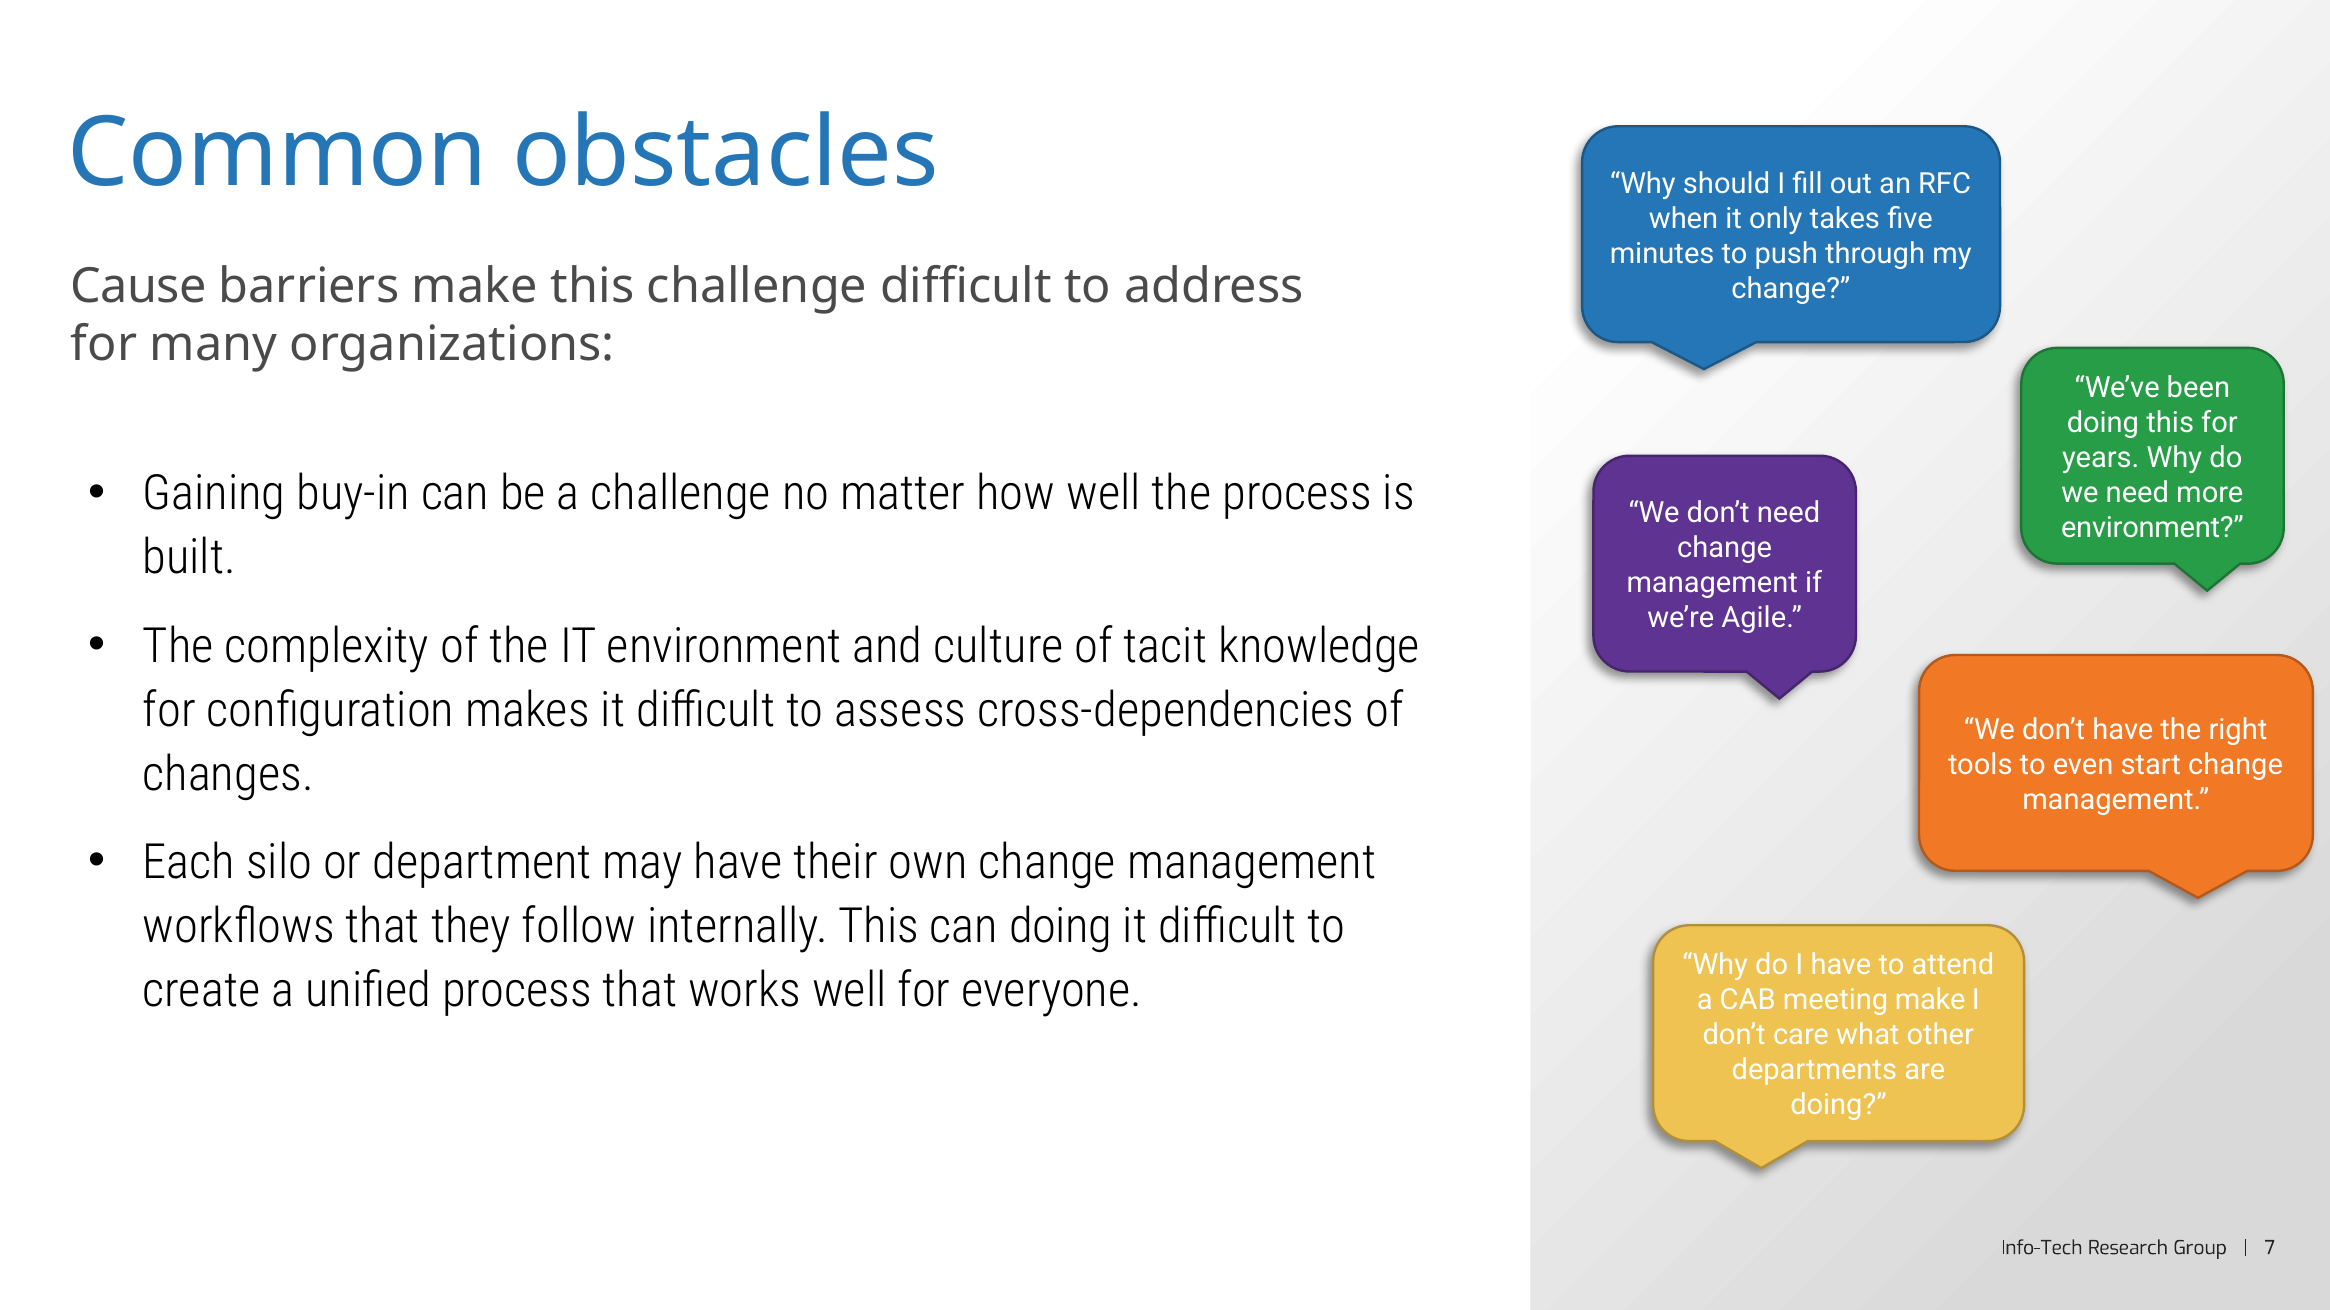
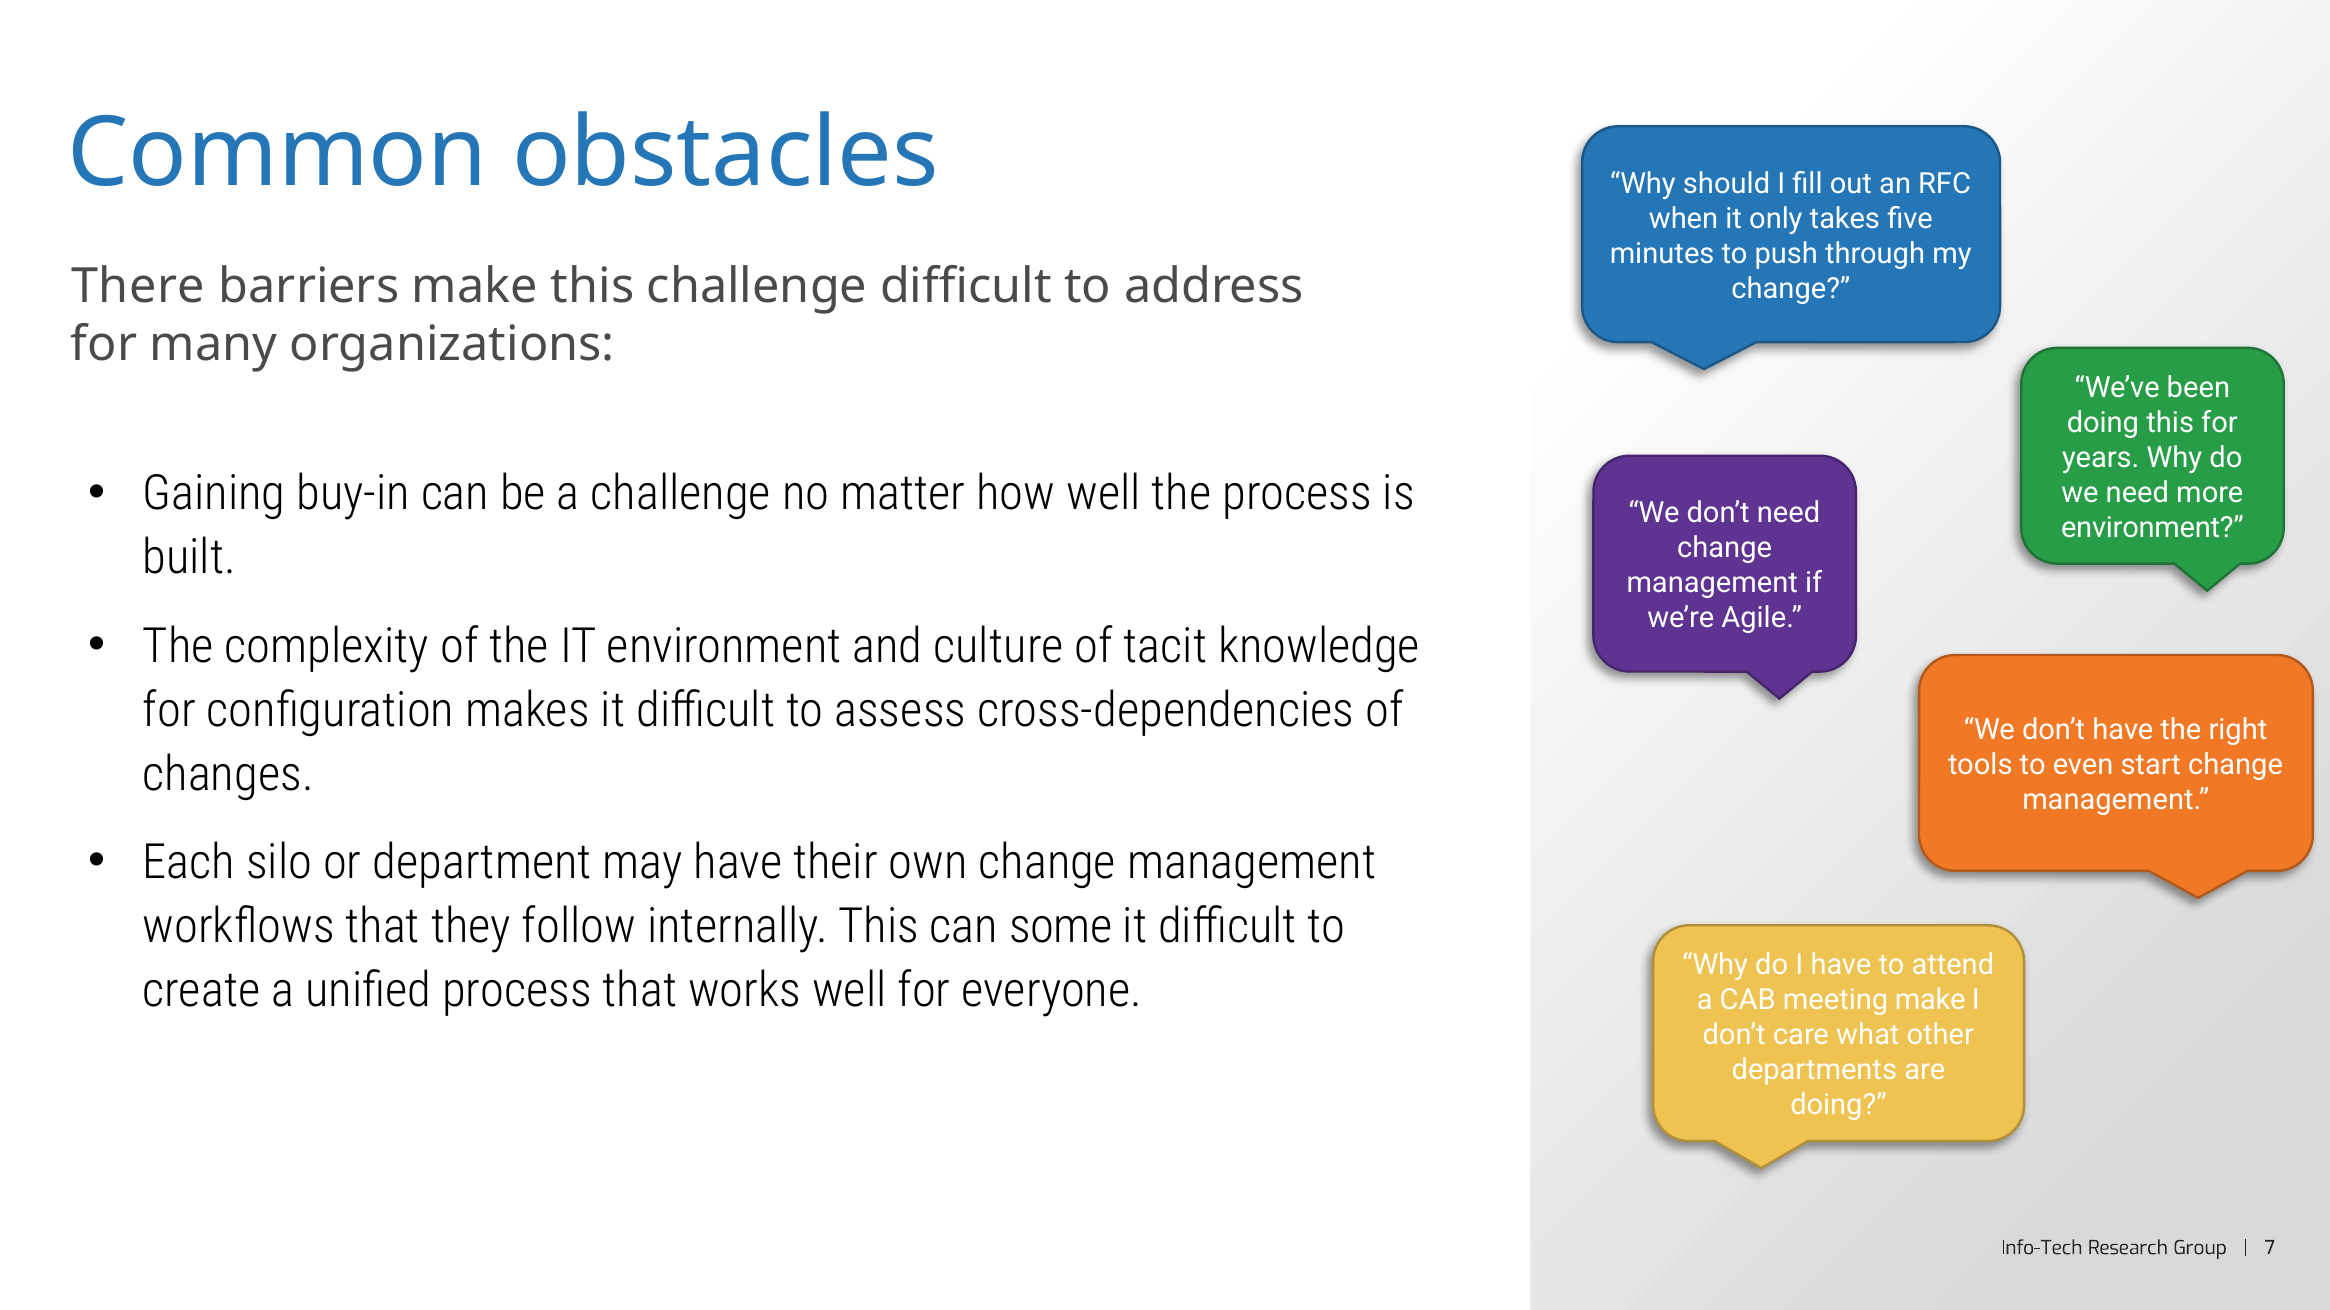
Cause: Cause -> There
can doing: doing -> some
